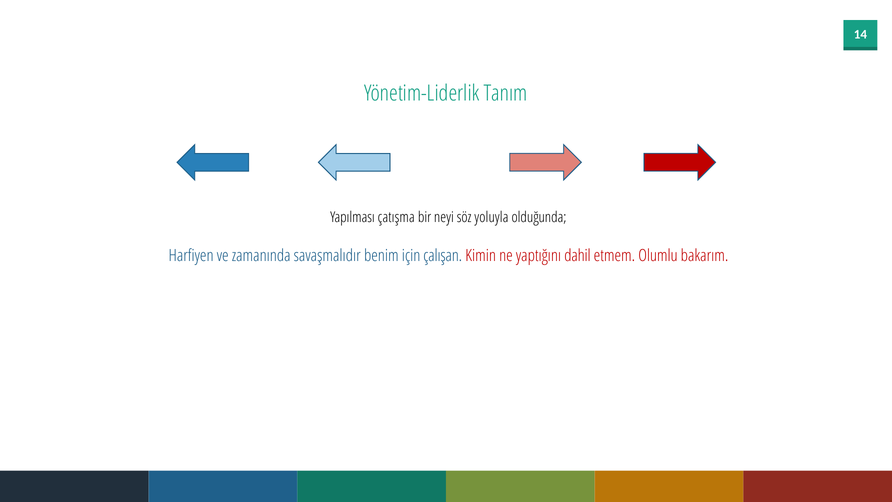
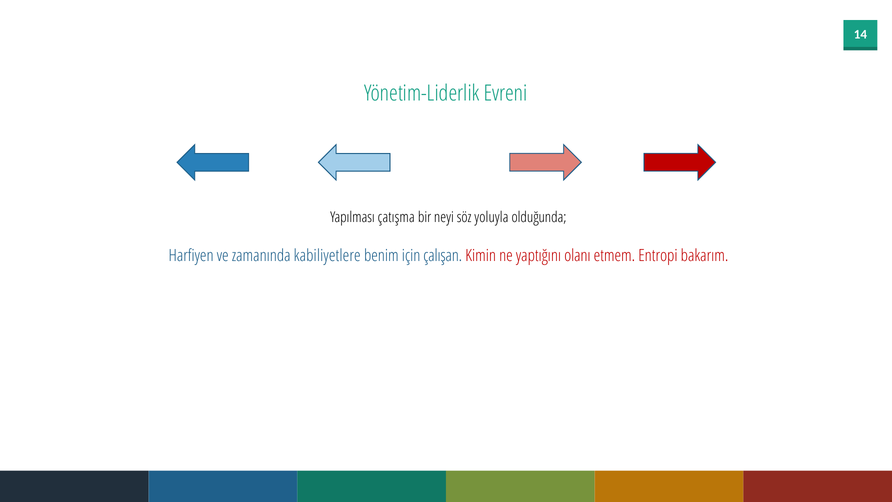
Tanım: Tanım -> Evreni
savaşmalıdır: savaşmalıdır -> kabiliyetlere
dahil: dahil -> olanı
Olumlu: Olumlu -> Entropi
